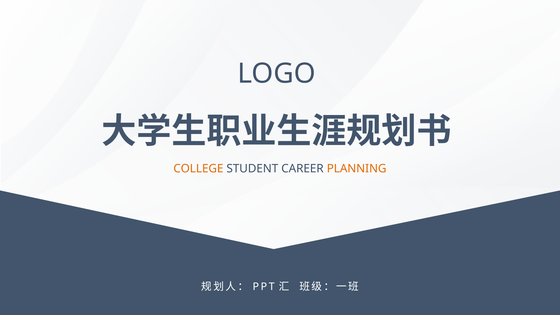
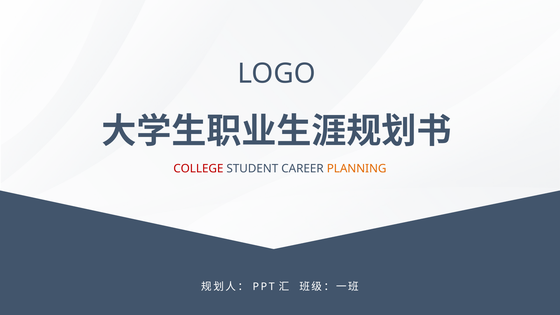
COLLEGE colour: orange -> red
